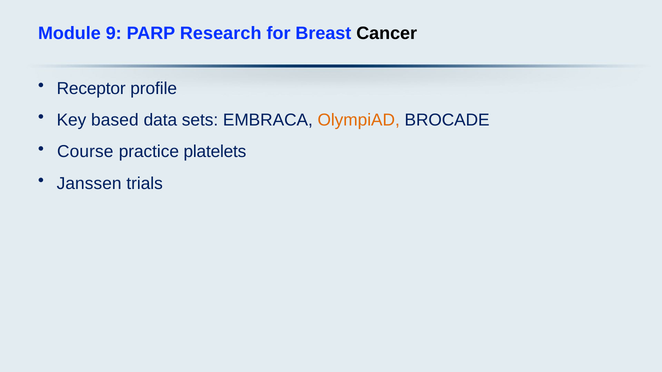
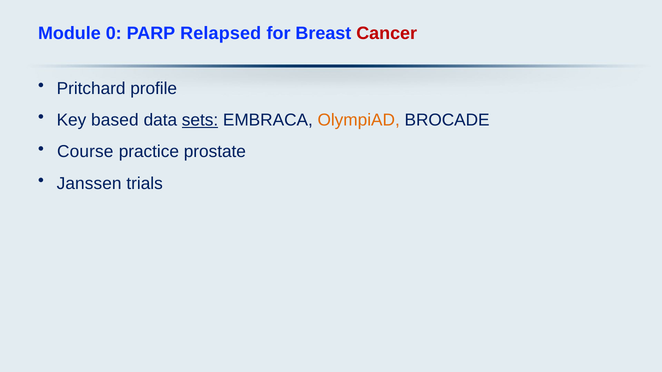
9: 9 -> 0
Research: Research -> Relapsed
Cancer colour: black -> red
Receptor: Receptor -> Pritchard
sets underline: none -> present
platelets: platelets -> prostate
